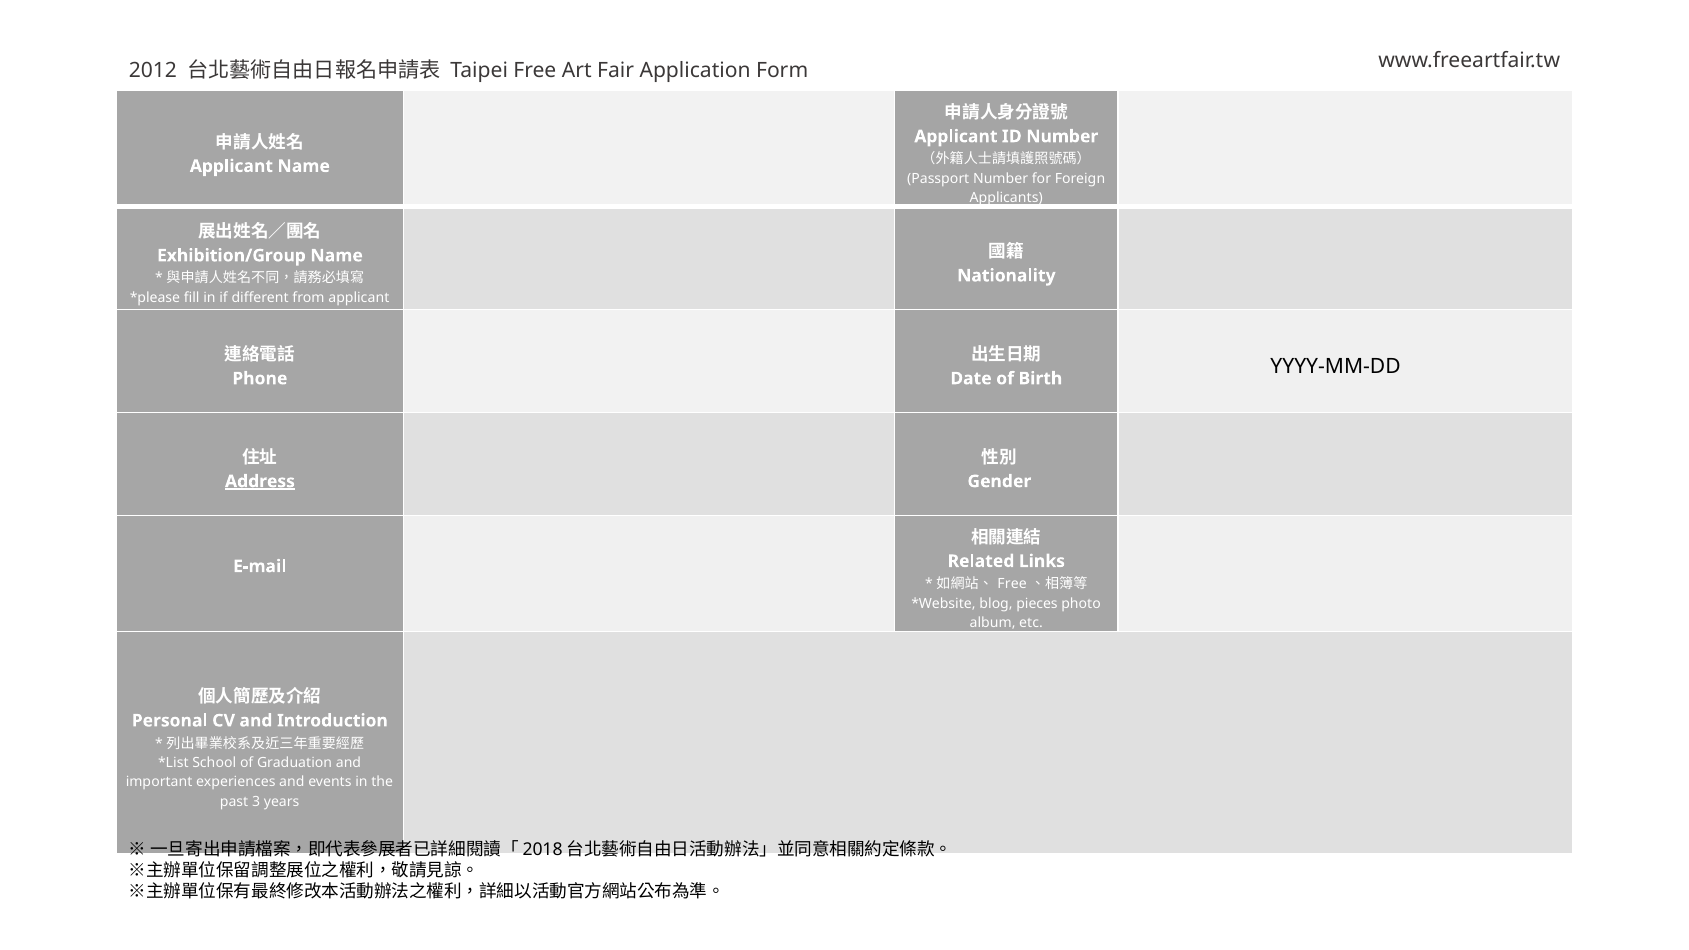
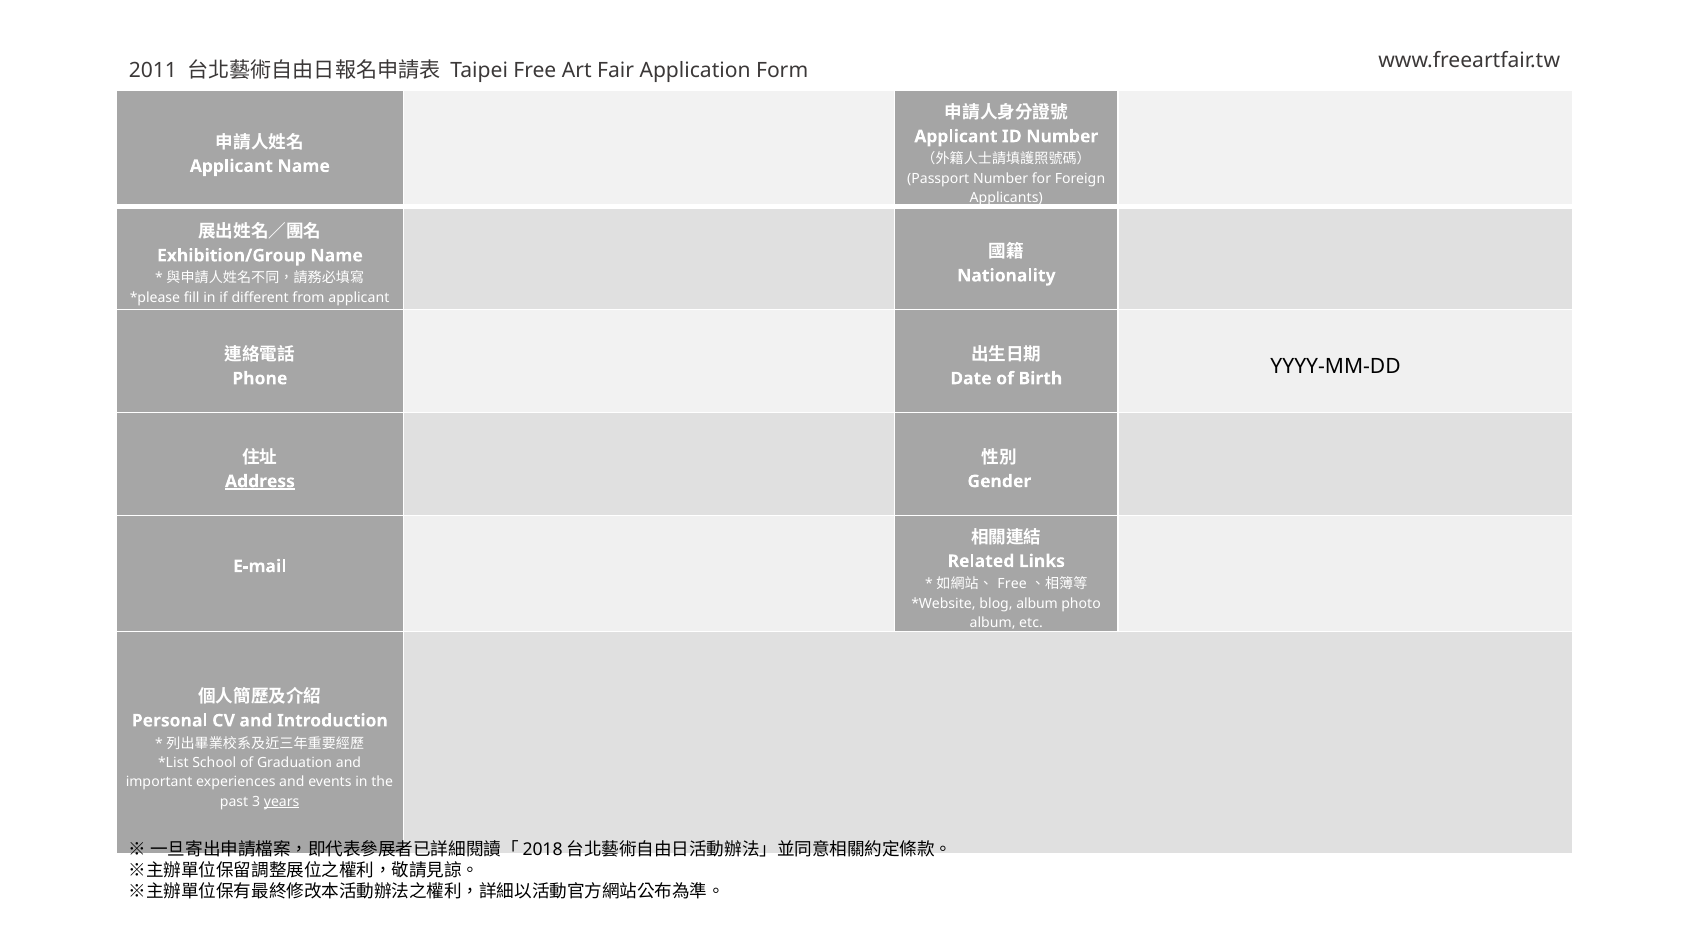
2012: 2012 -> 2011
blog pieces: pieces -> album
years underline: none -> present
